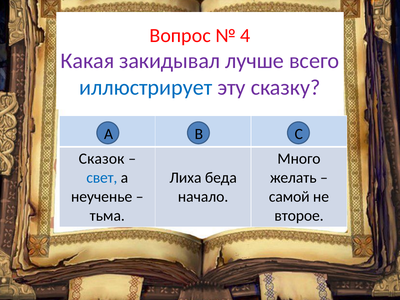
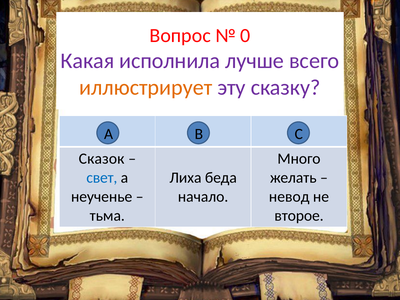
4: 4 -> 0
закидывал: закидывал -> исполнила
иллюстрирует colour: blue -> orange
самой: самой -> невод
